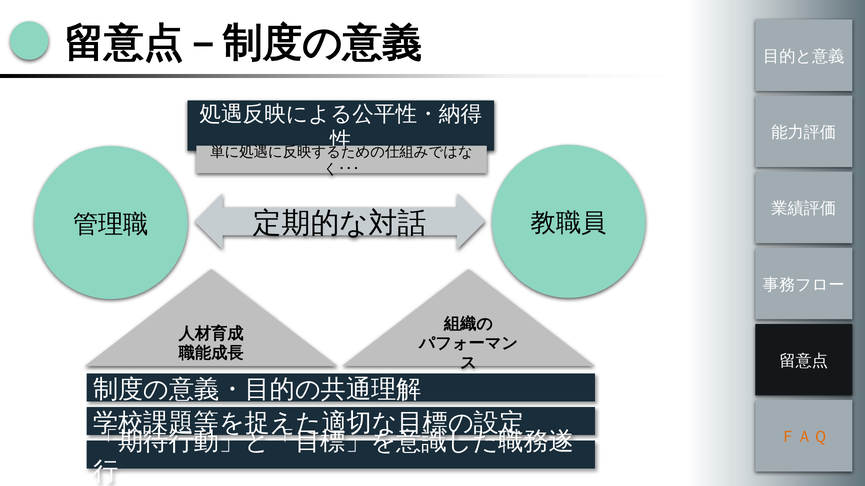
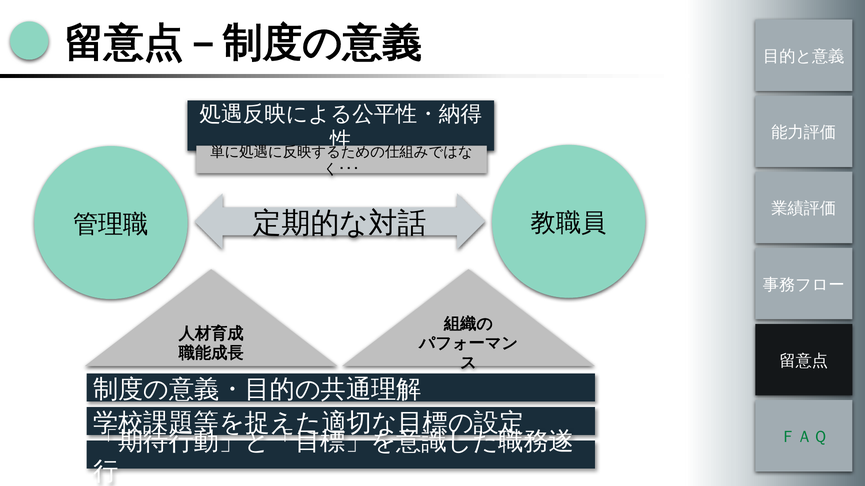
ＦＡＱ colour: orange -> green
